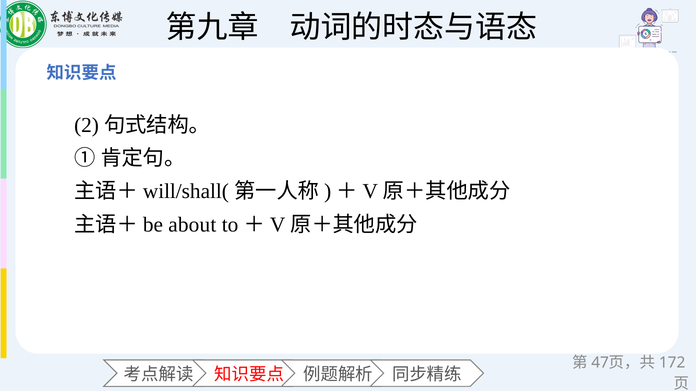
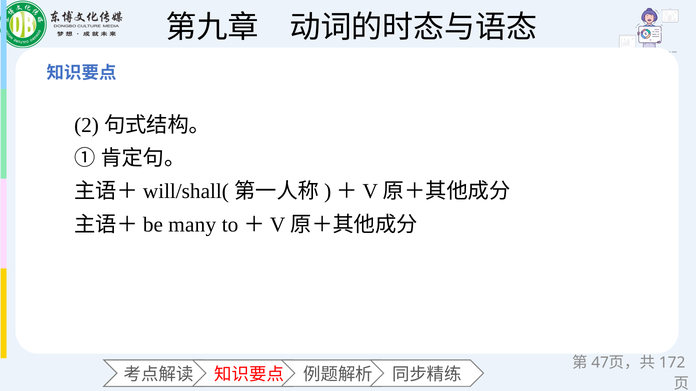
about: about -> many
